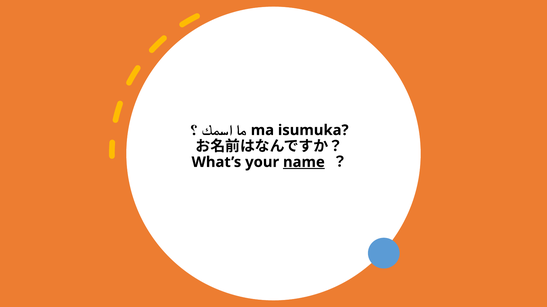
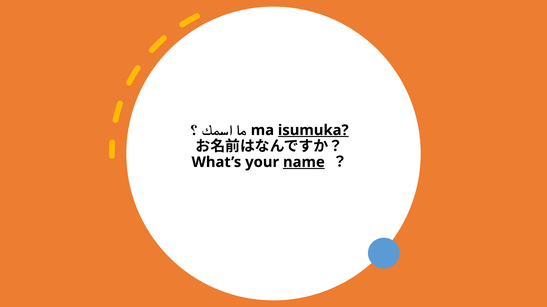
isumuka underline: none -> present
